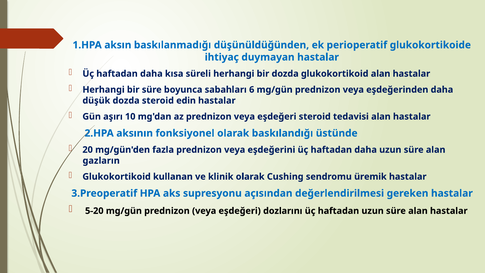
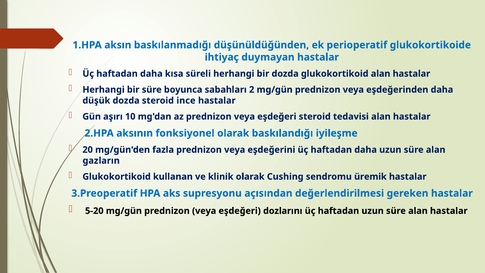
6: 6 -> 2
edin: edin -> ince
üstünde: üstünde -> iyileşme
